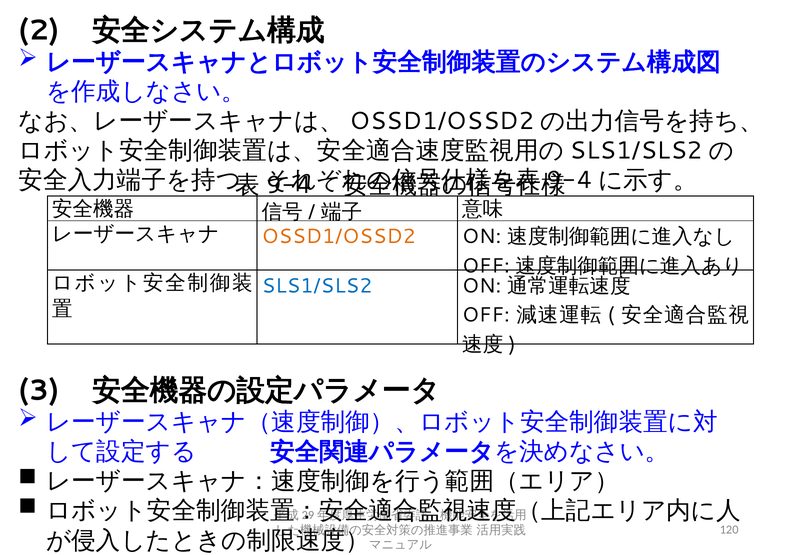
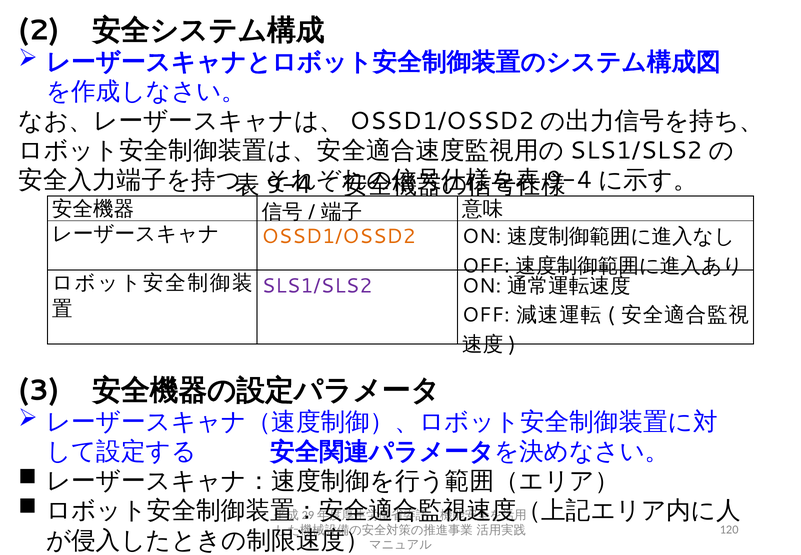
SLS1/SLS2 colour: blue -> purple
